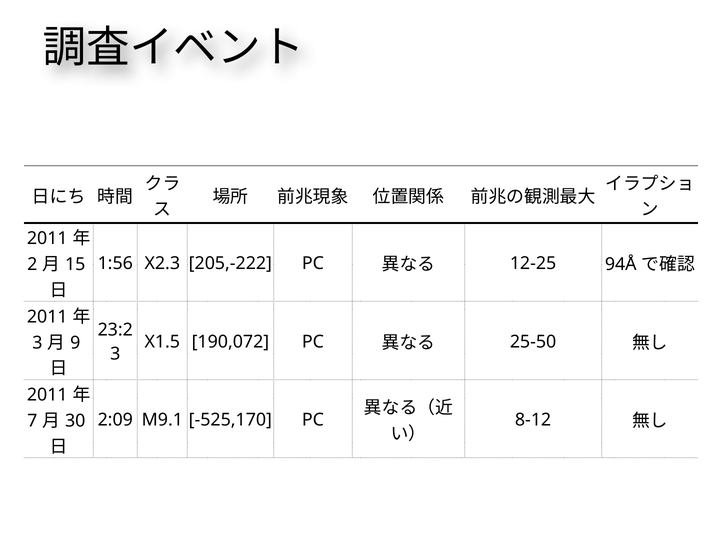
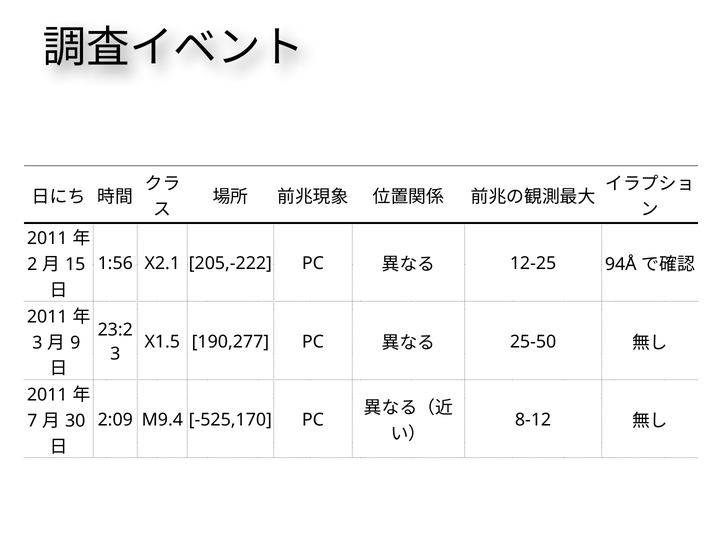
X2.3: X2.3 -> X2.1
190,072: 190,072 -> 190,277
M9.1: M9.1 -> M9.4
